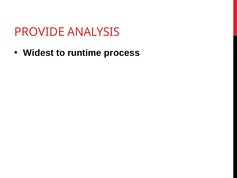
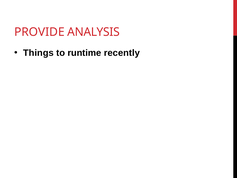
Widest: Widest -> Things
process: process -> recently
